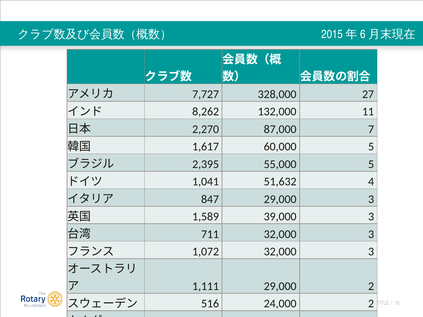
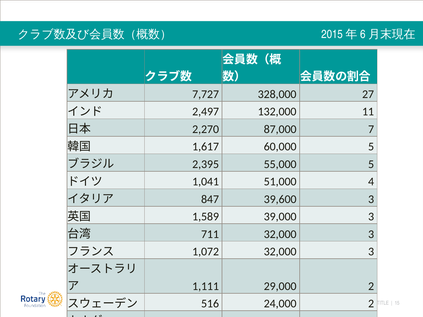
8,262: 8,262 -> 2,497
51,632: 51,632 -> 51,000
847 29,000: 29,000 -> 39,600
